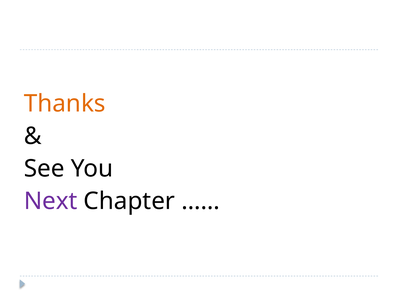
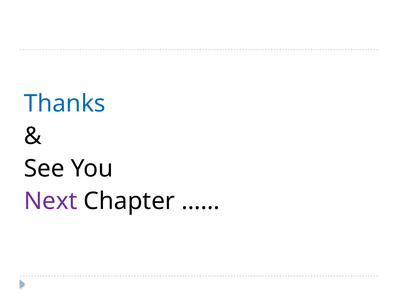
Thanks colour: orange -> blue
